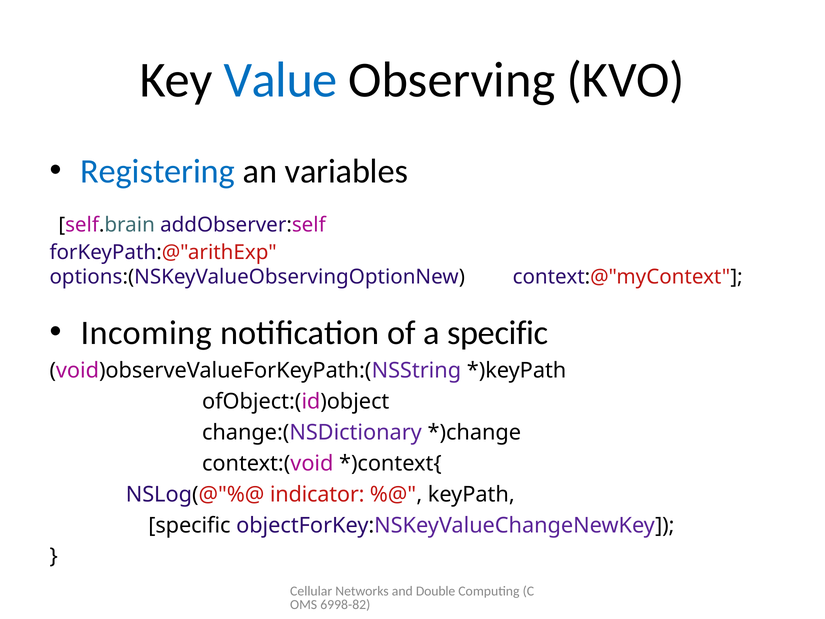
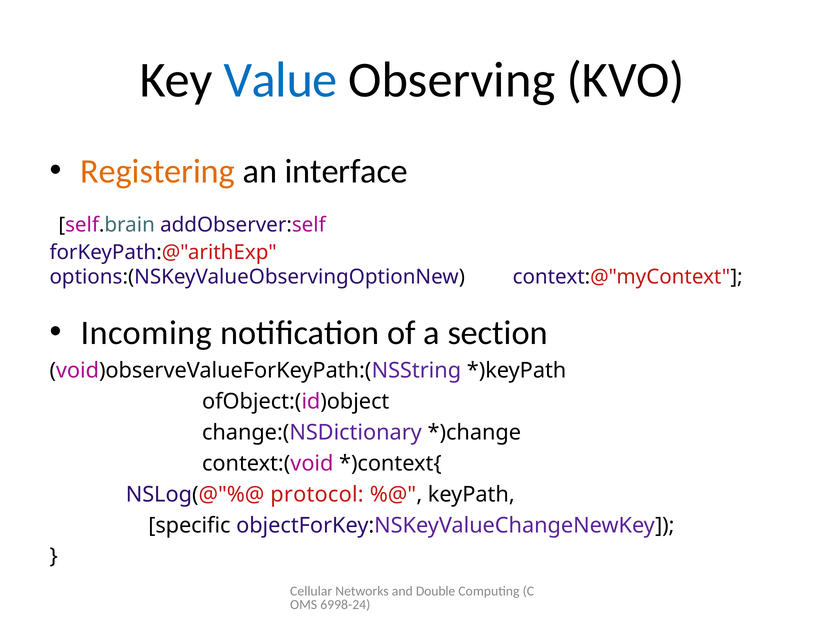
Registering colour: blue -> orange
variables: variables -> interface
a specific: specific -> section
indicator: indicator -> protocol
6998-82: 6998-82 -> 6998-24
